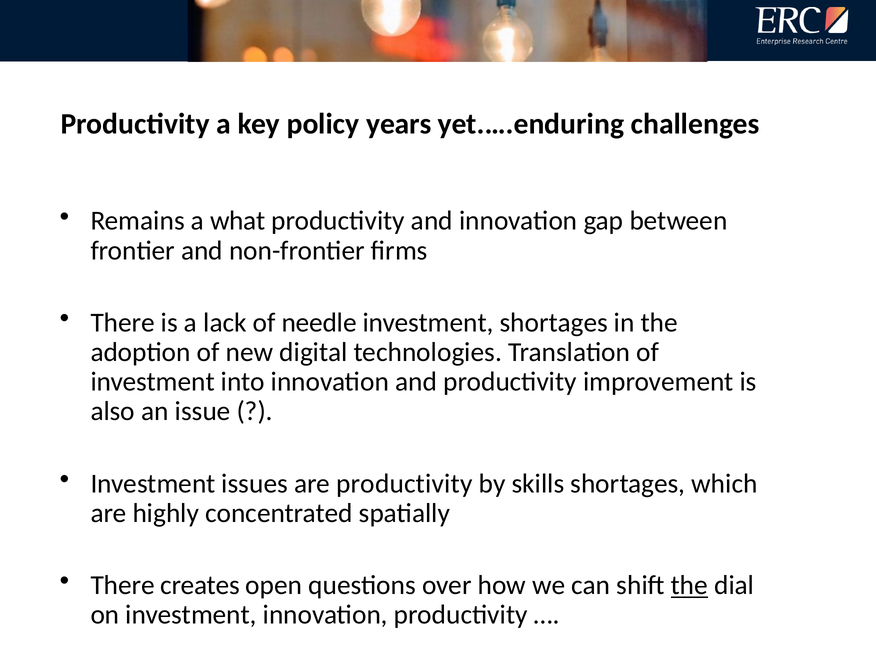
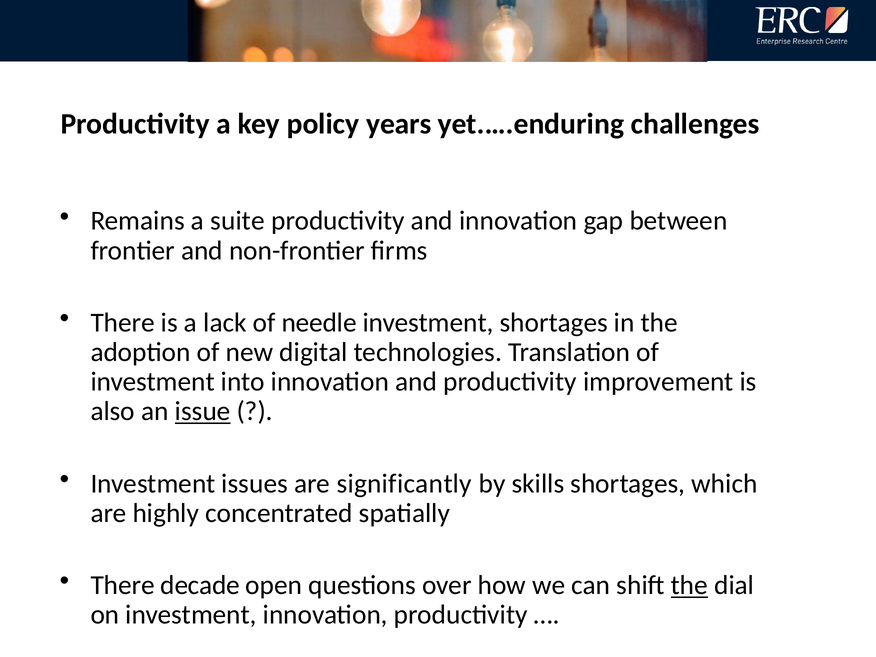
what: what -> suite
issue underline: none -> present
are productivity: productivity -> significantly
creates: creates -> decade
